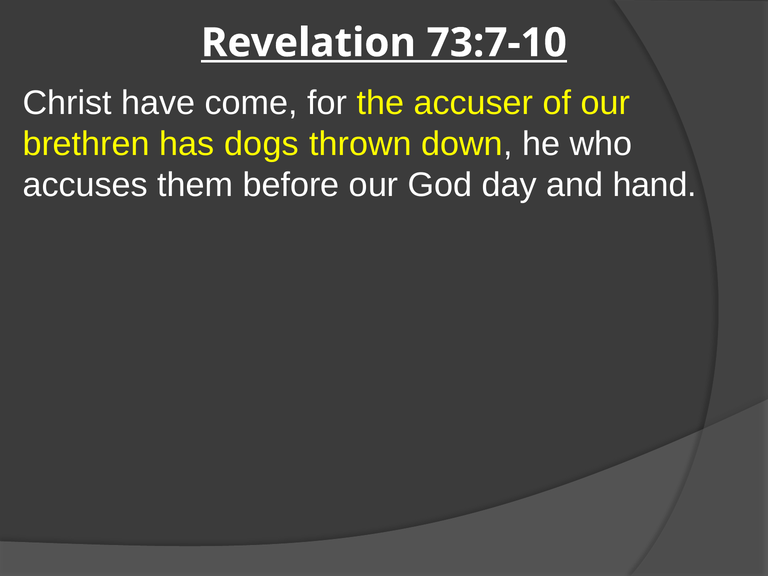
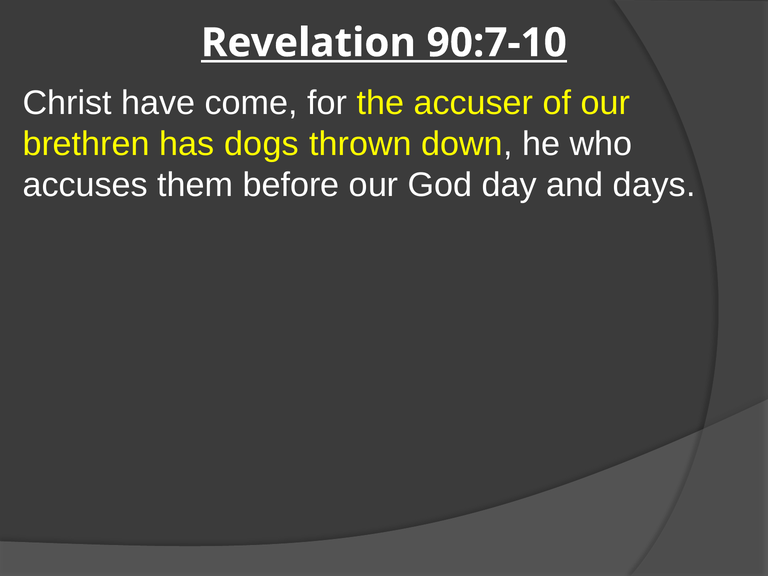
73:7-10: 73:7-10 -> 90:7-10
hand: hand -> days
